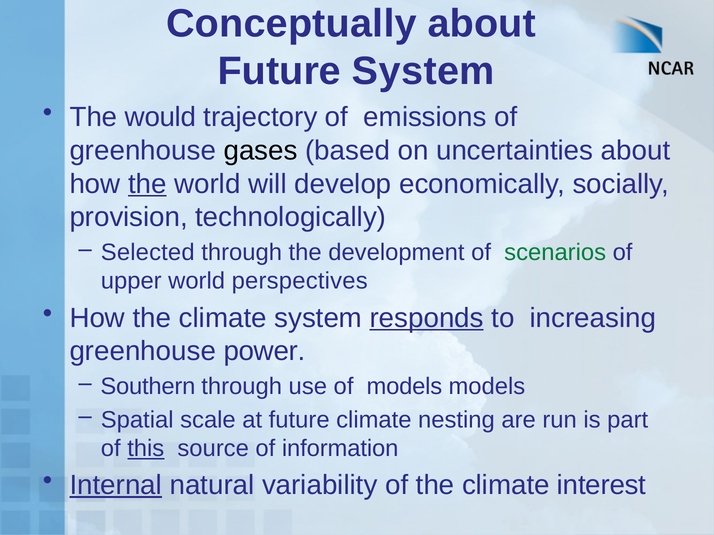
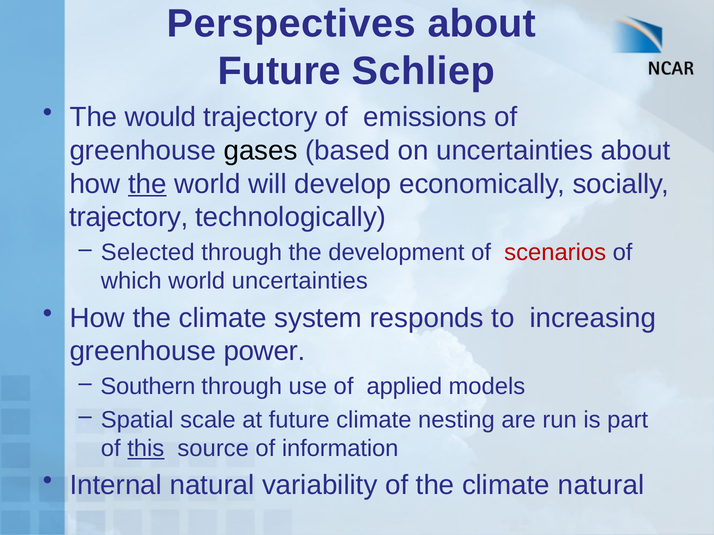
Conceptually: Conceptually -> Perspectives
Future System: System -> Schliep
provision at (129, 217): provision -> trajectory
scenarios colour: green -> red
upper: upper -> which
world perspectives: perspectives -> uncertainties
responds underline: present -> none
of models: models -> applied
Internal underline: present -> none
climate interest: interest -> natural
